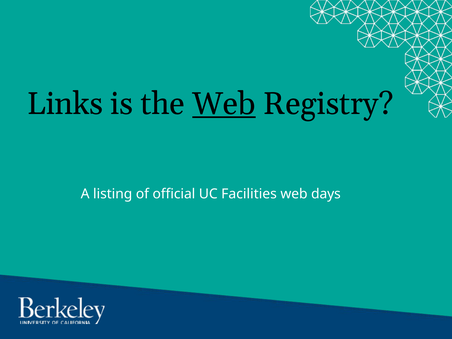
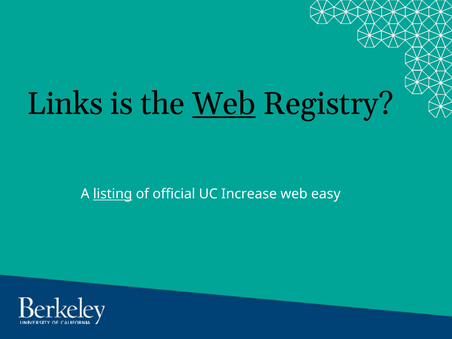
listing underline: none -> present
Facilities: Facilities -> Increase
days: days -> easy
